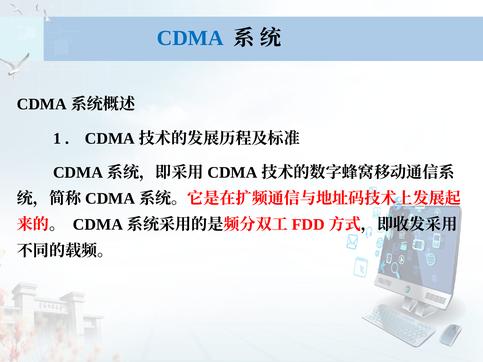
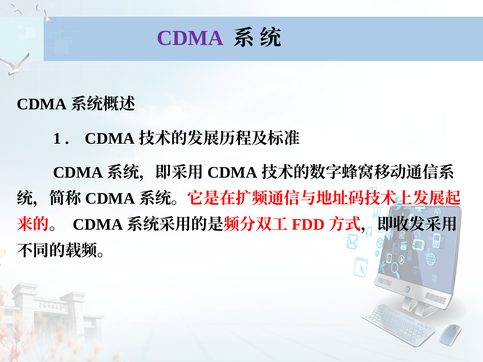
CDMA colour: blue -> purple
